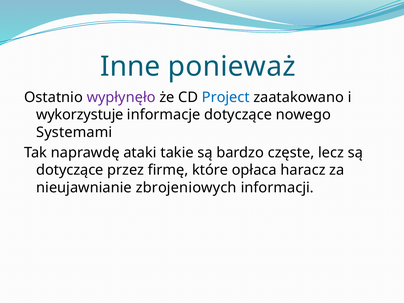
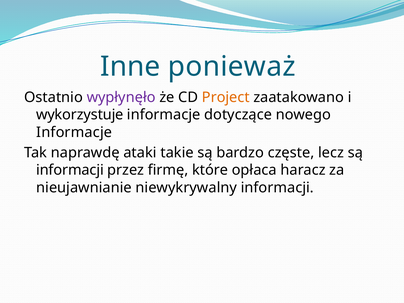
Project colour: blue -> orange
Systemami at (74, 132): Systemami -> Informacje
dotyczące at (70, 170): dotyczące -> informacji
zbrojeniowych: zbrojeniowych -> niewykrywalny
